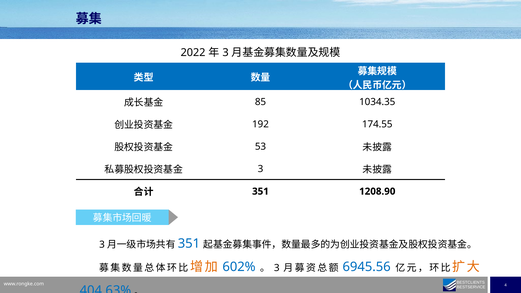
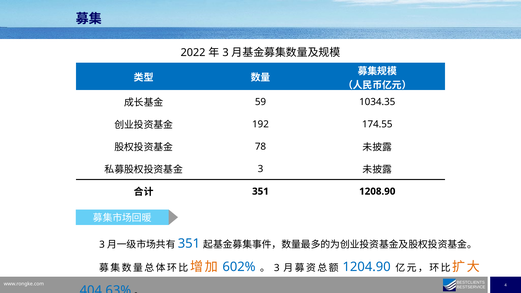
85: 85 -> 59
53: 53 -> 78
6945.56: 6945.56 -> 1204.90
